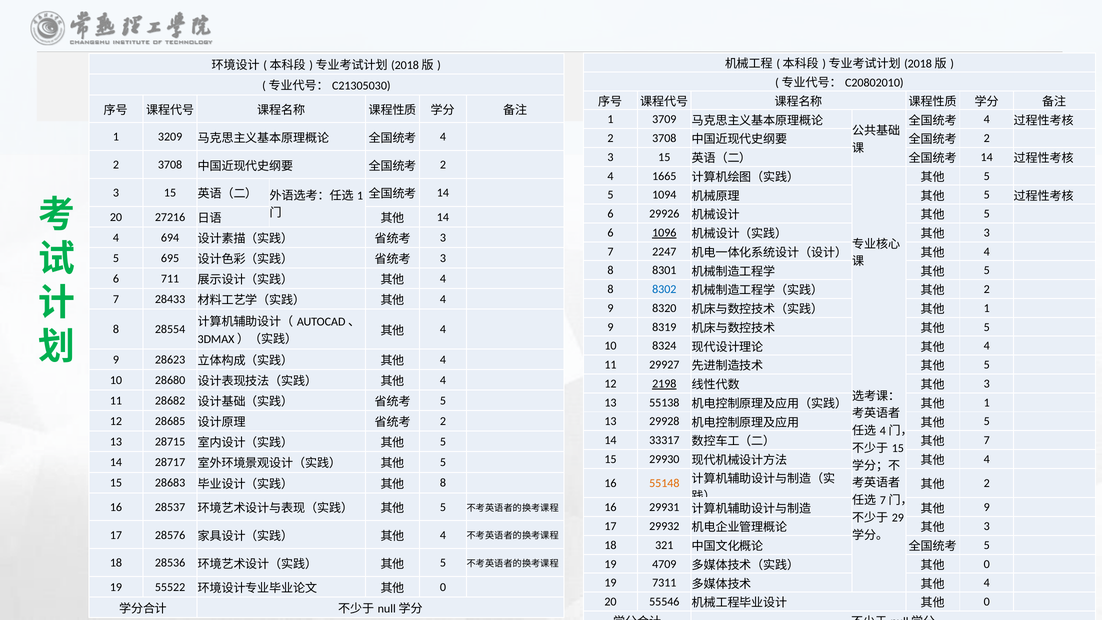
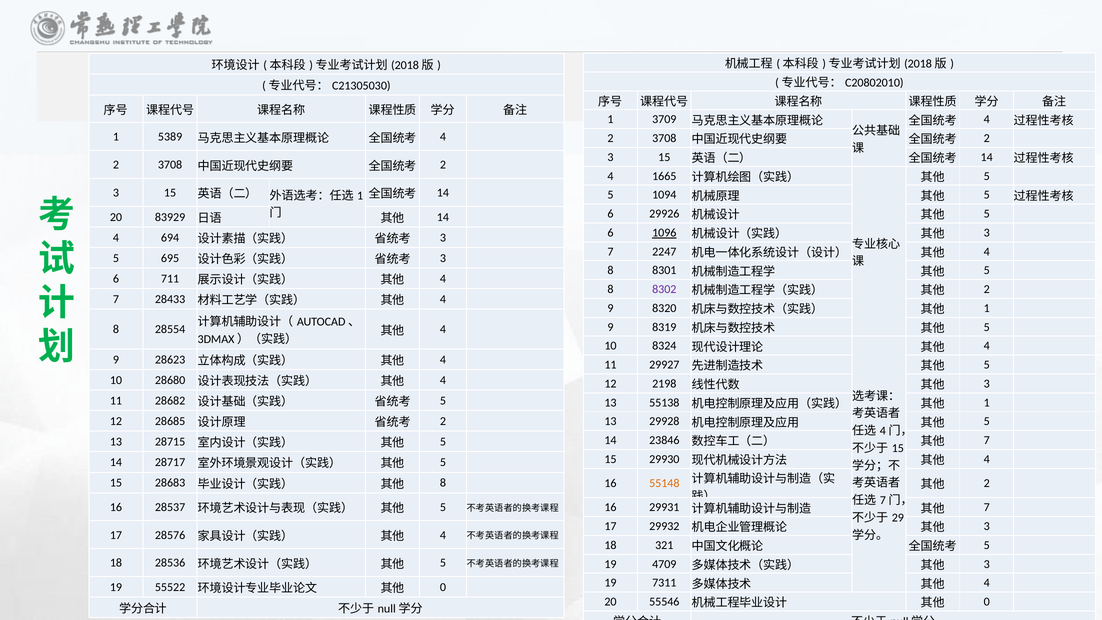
3209: 3209 -> 5389
27216: 27216 -> 83929
8302 colour: blue -> purple
2198 underline: present -> none
33317: 33317 -> 23846
9 at (987, 507): 9 -> 7
0 at (987, 564): 0 -> 3
